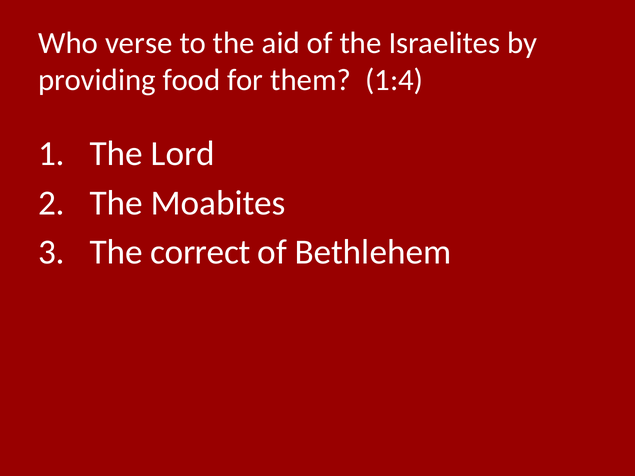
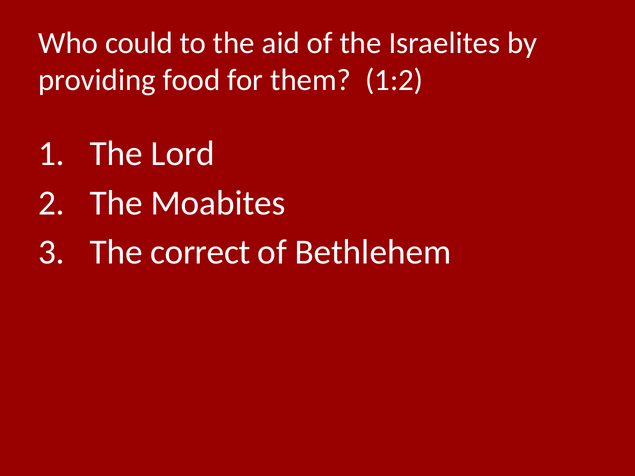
verse: verse -> could
1:4: 1:4 -> 1:2
